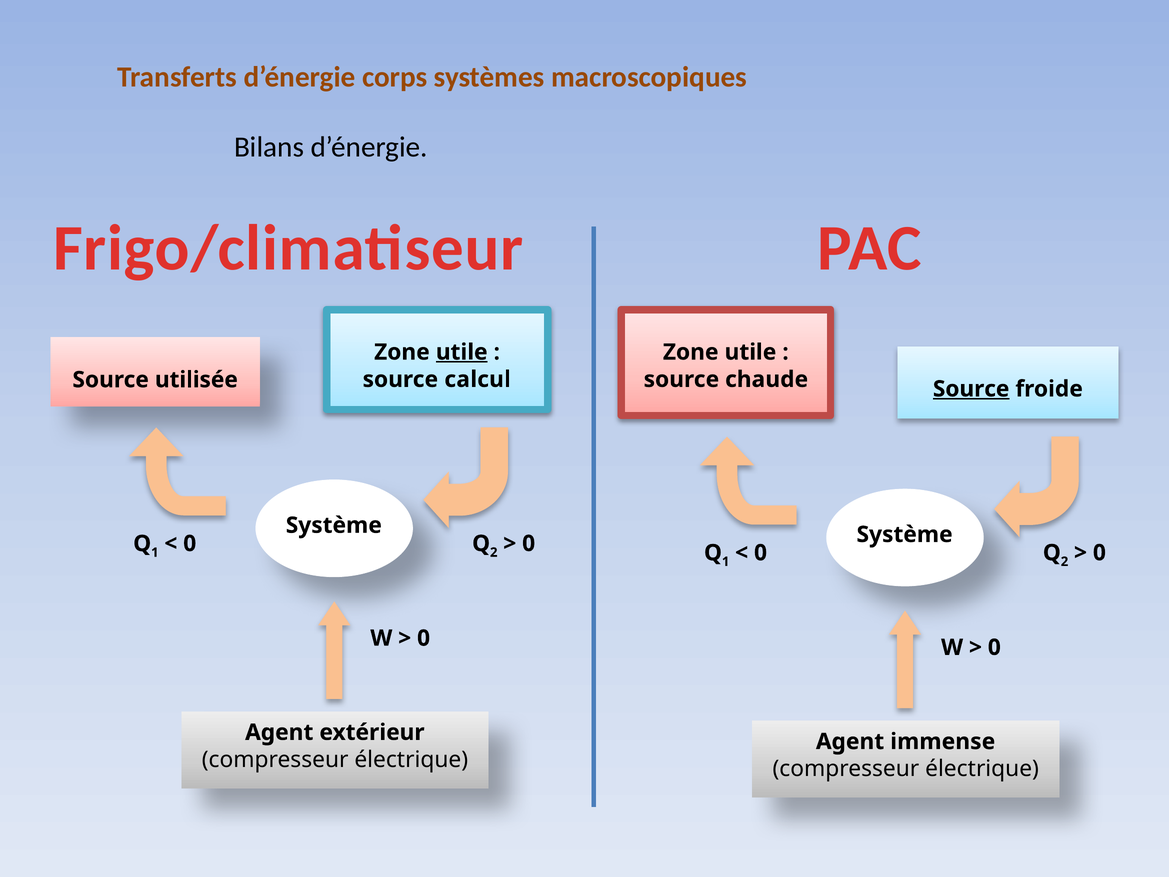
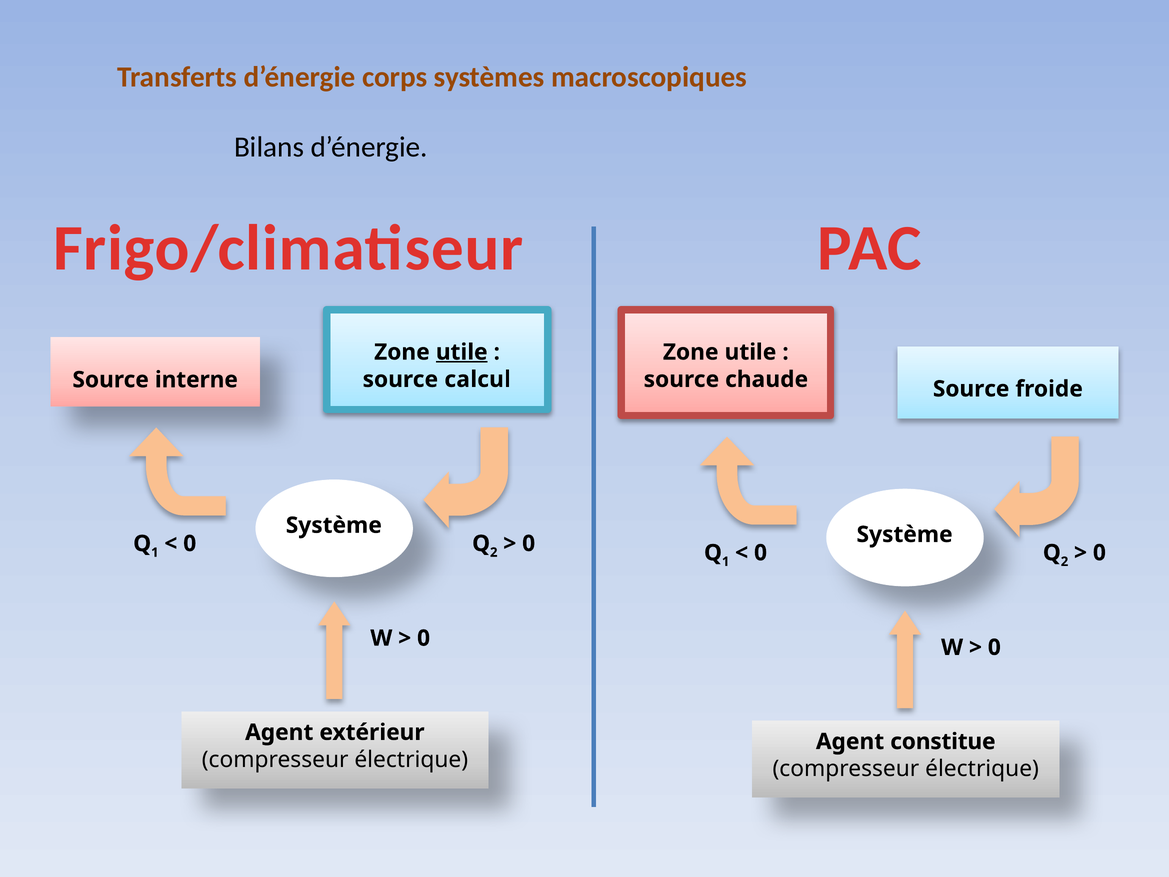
Source at (971, 389) underline: present -> none
utilisée: utilisée -> interne
immense: immense -> constitue
